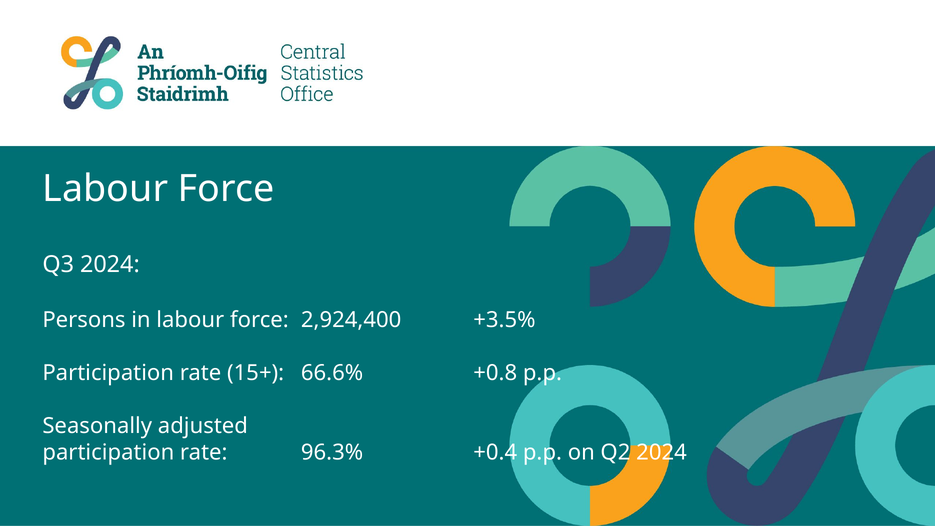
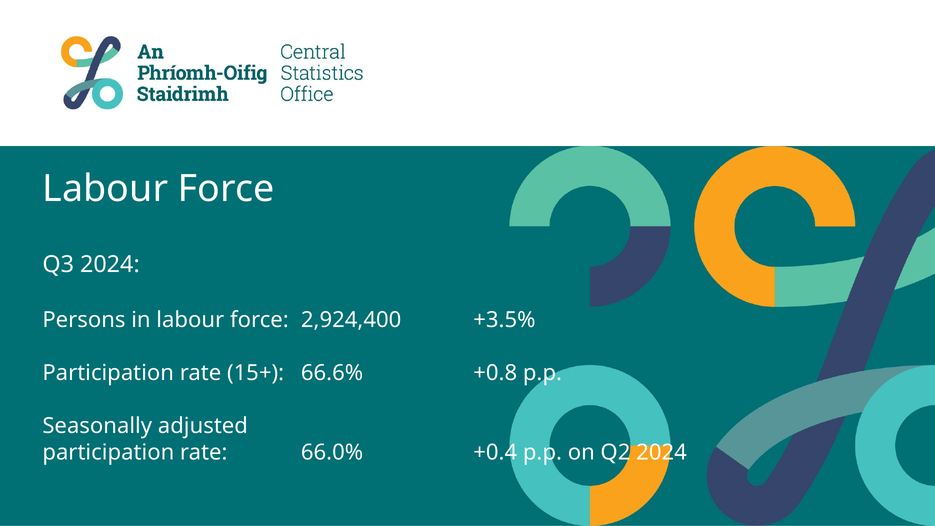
96.3%: 96.3% -> 66.0%
